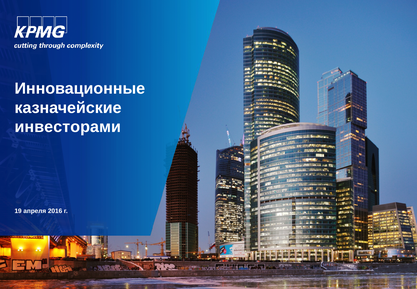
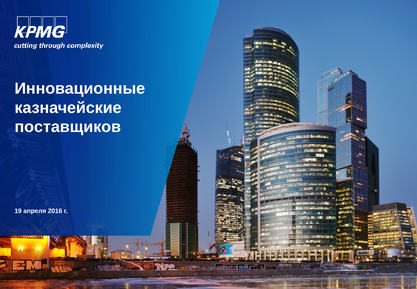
инвесторами: инвесторами -> поставщиков
